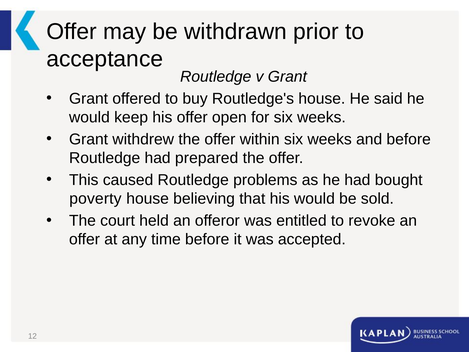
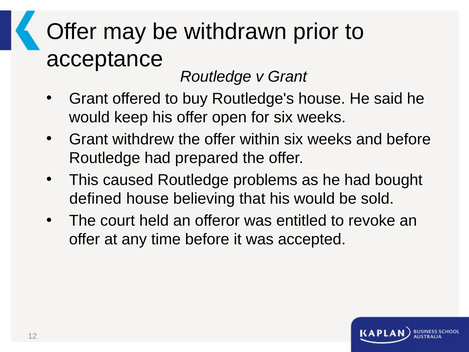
poverty: poverty -> defined
